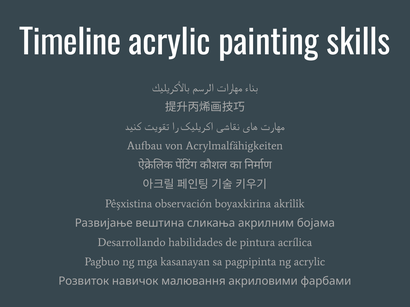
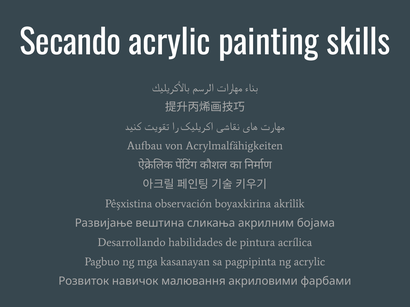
Timeline: Timeline -> Secando
